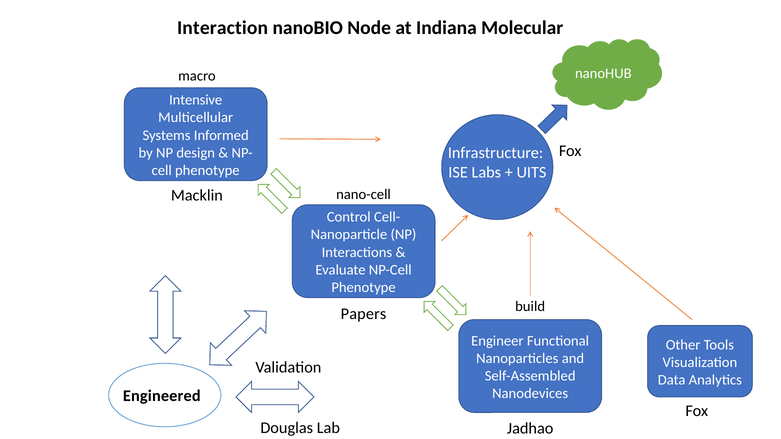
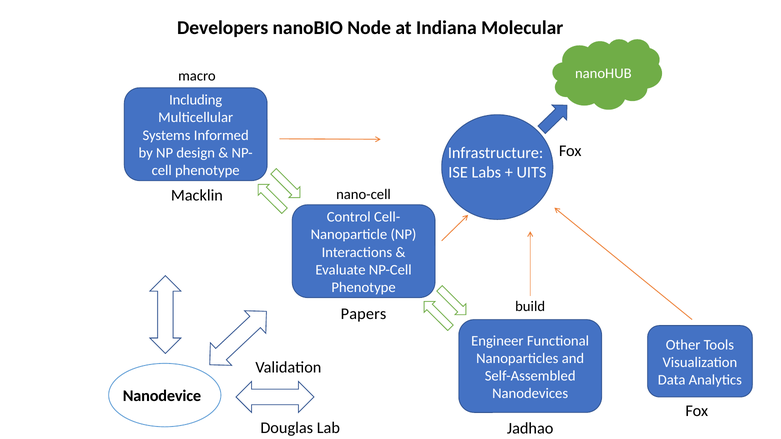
Interaction: Interaction -> Developers
Intensive: Intensive -> Including
Engineered: Engineered -> Nanodevice
